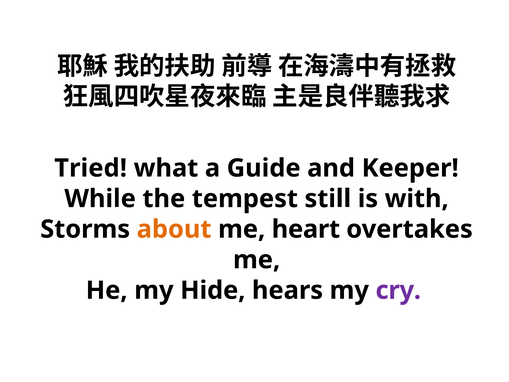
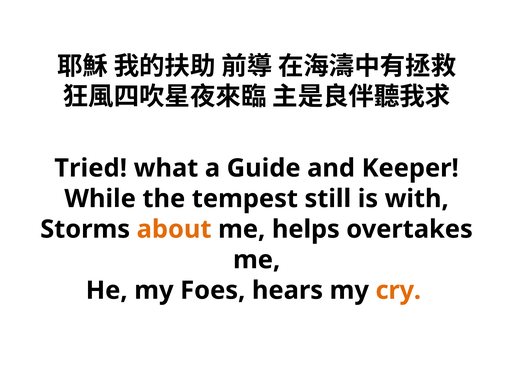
heart: heart -> helps
Hide: Hide -> Foes
cry colour: purple -> orange
